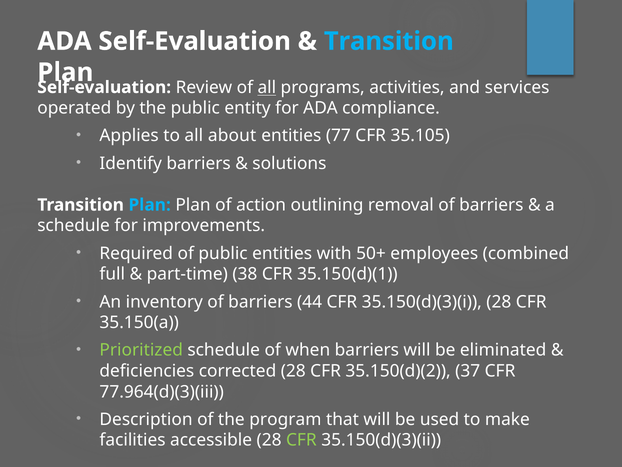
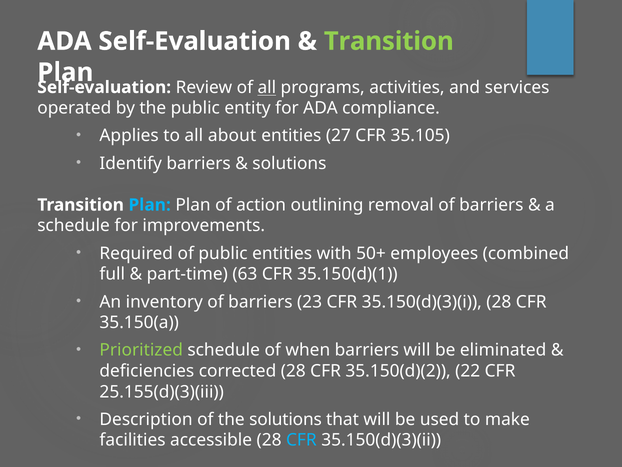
Transition at (389, 41) colour: light blue -> light green
77: 77 -> 27
38: 38 -> 63
44: 44 -> 23
37: 37 -> 22
77.964(d)(3)(iii: 77.964(d)(3)(iii -> 25.155(d)(3)(iii
the program: program -> solutions
CFR at (301, 440) colour: light green -> light blue
